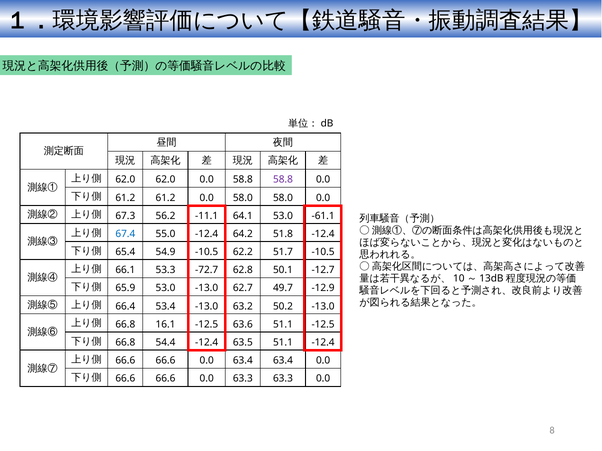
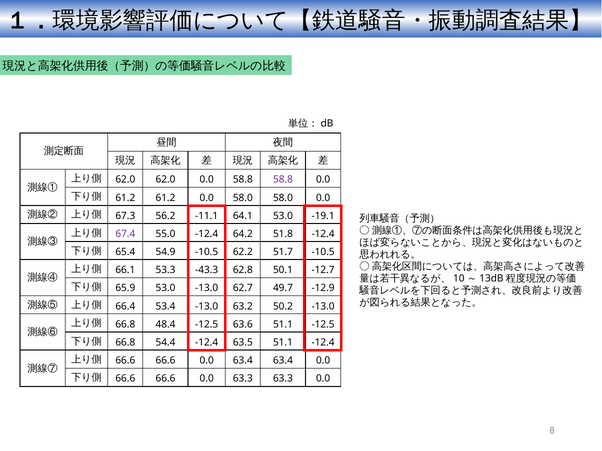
-61.1: -61.1 -> -19.1
67.4 colour: blue -> purple
-72.7: -72.7 -> -43.3
16.1: 16.1 -> 48.4
